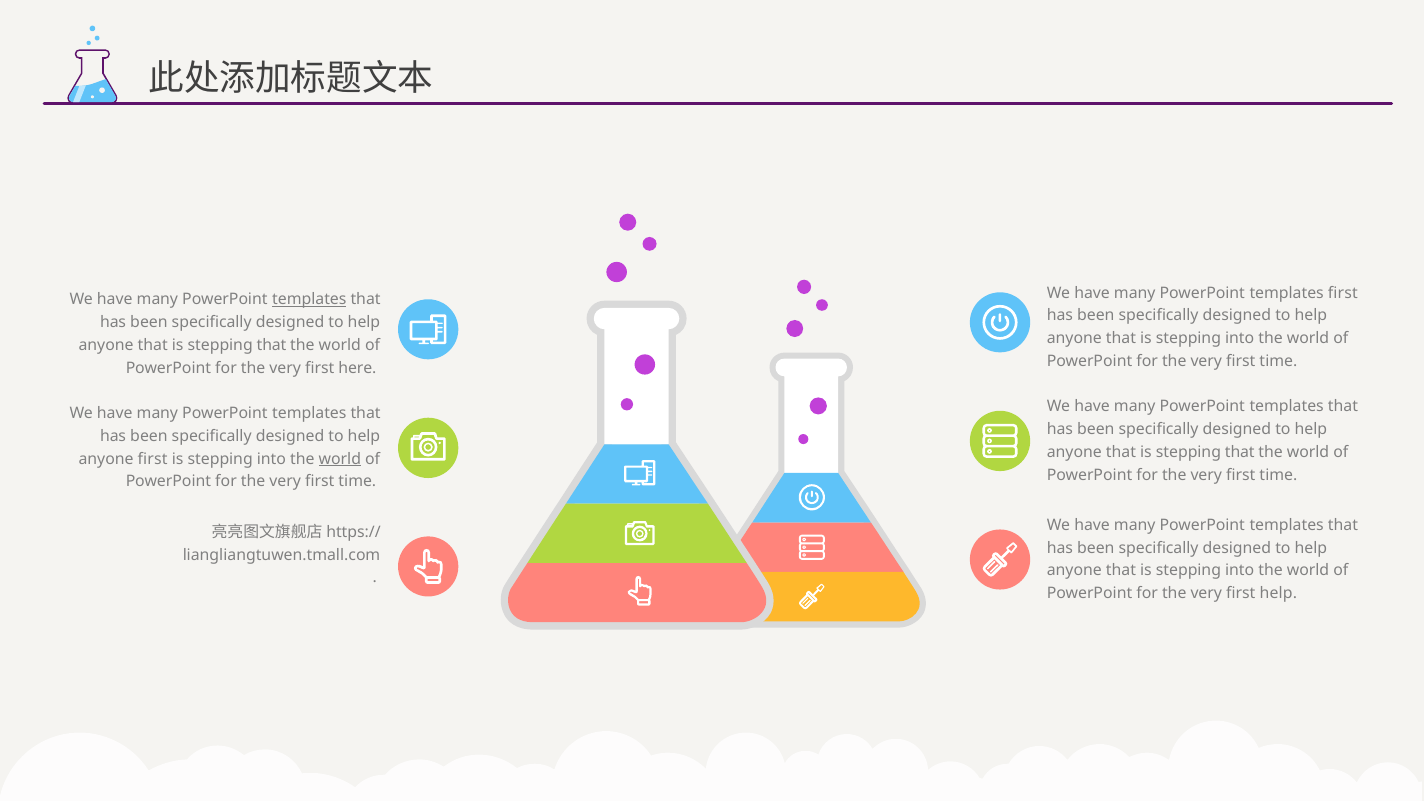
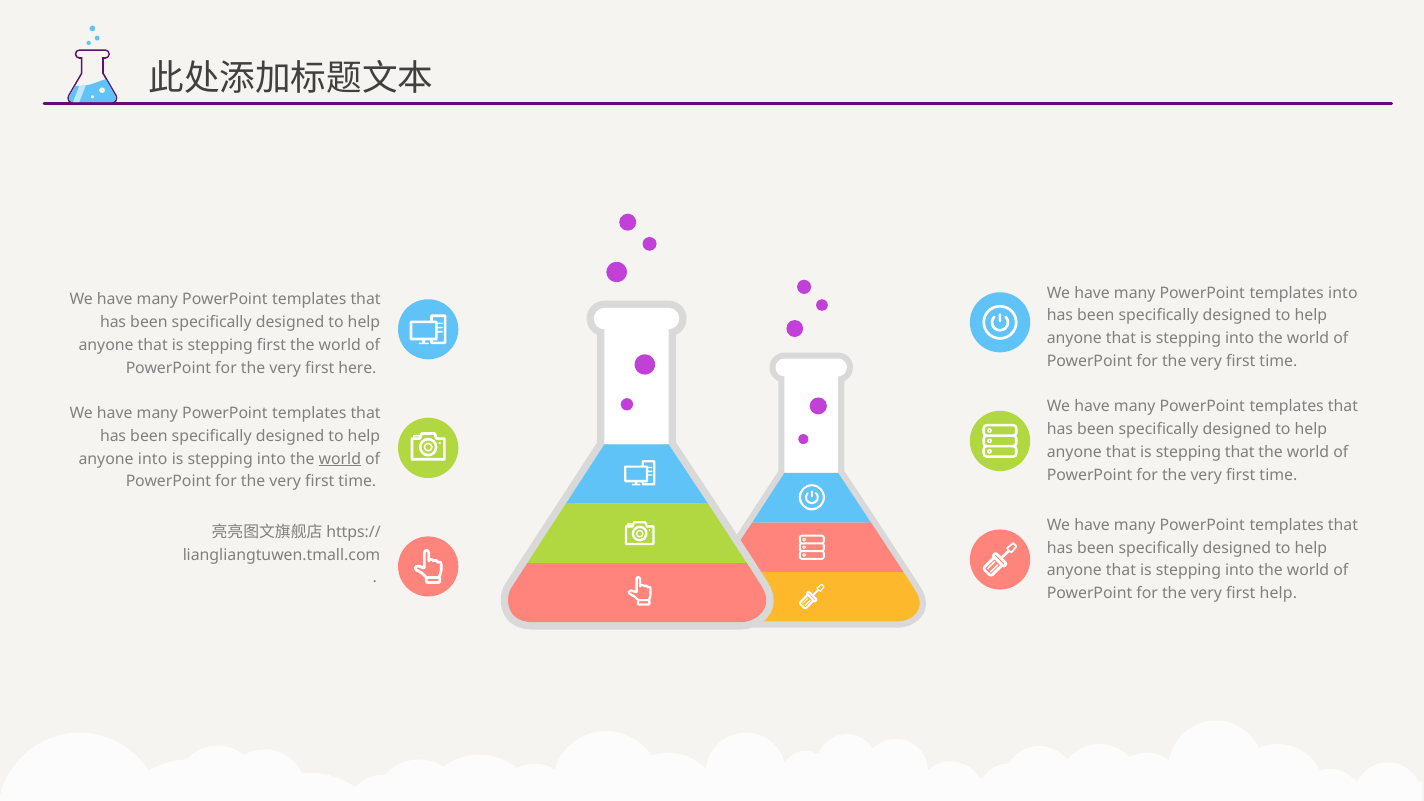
templates first: first -> into
templates at (309, 300) underline: present -> none
that at (272, 345): that -> first
anyone first: first -> into
